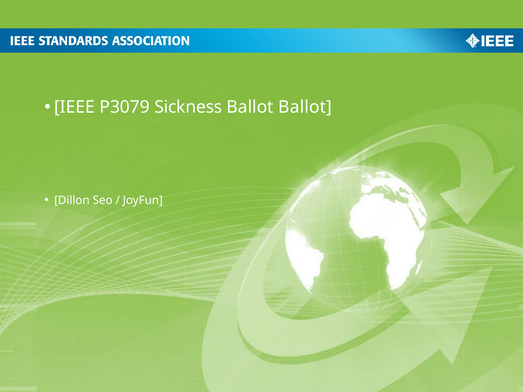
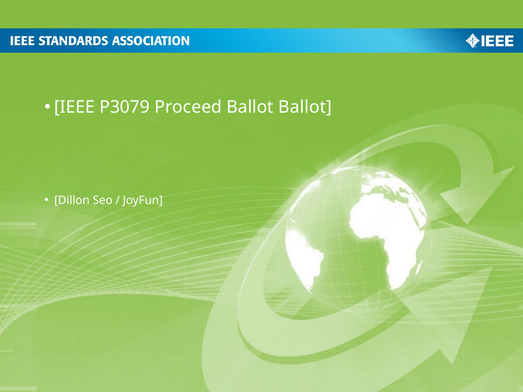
Sickness: Sickness -> Proceed
